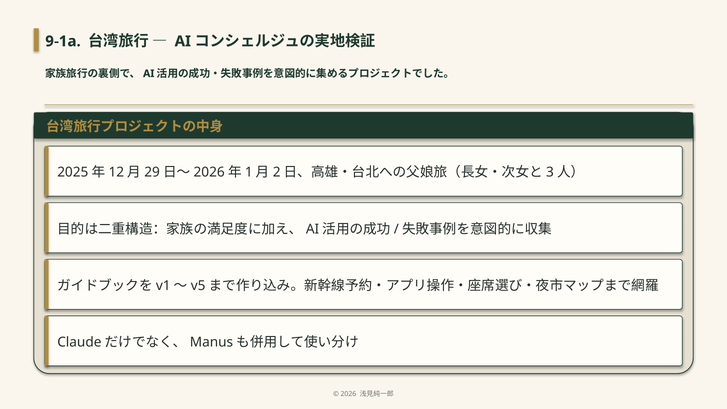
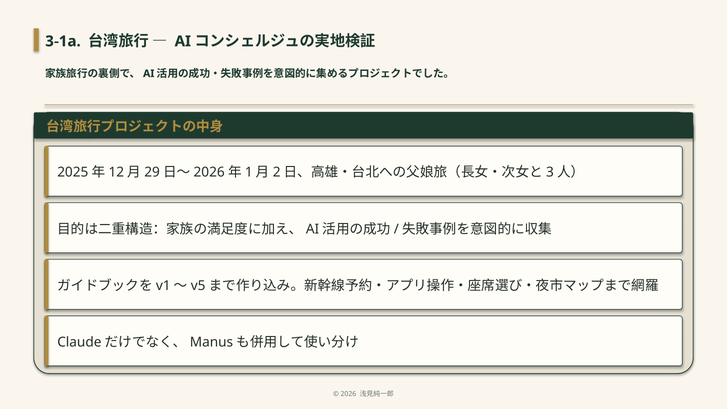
9-1a: 9-1a -> 3-1a
